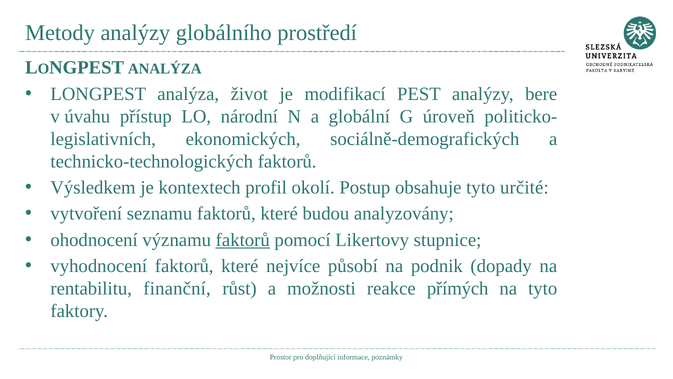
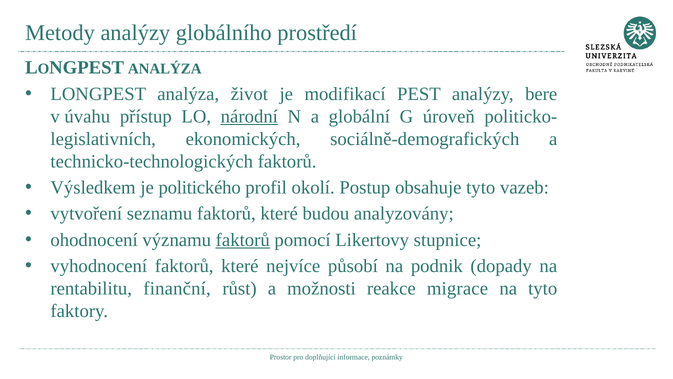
národní underline: none -> present
kontextech: kontextech -> politického
určité: určité -> vazeb
přímých: přímých -> migrace
